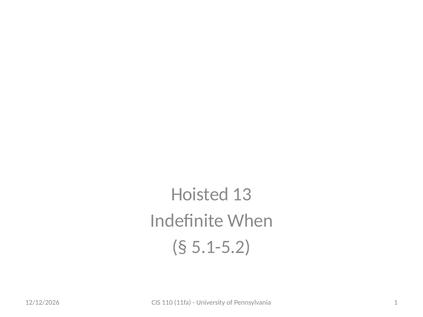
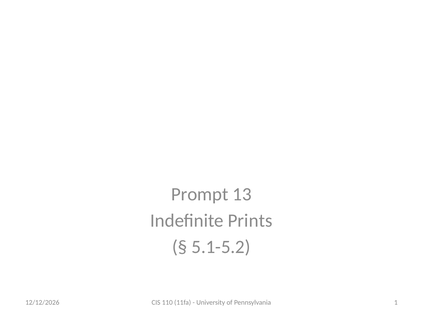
Hoisted: Hoisted -> Prompt
When: When -> Prints
